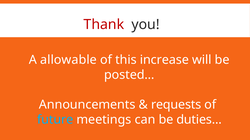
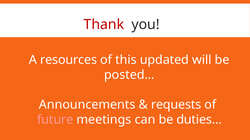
allowable: allowable -> resources
increase: increase -> updated
future colour: light blue -> pink
